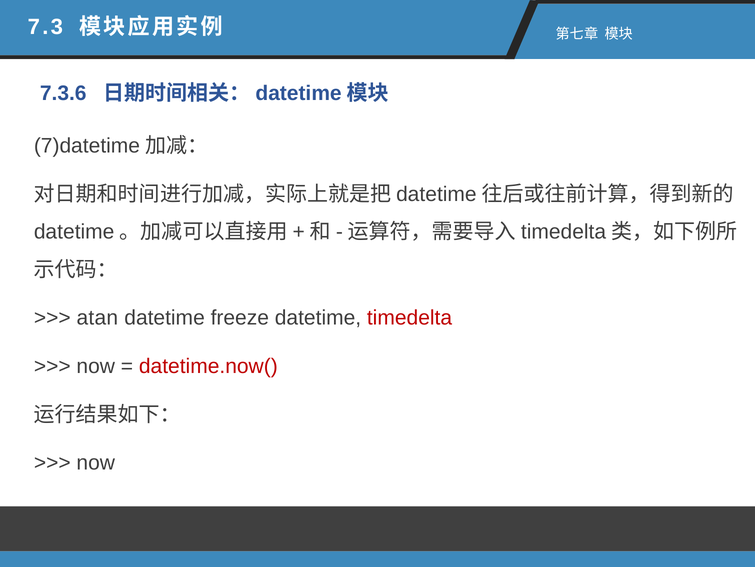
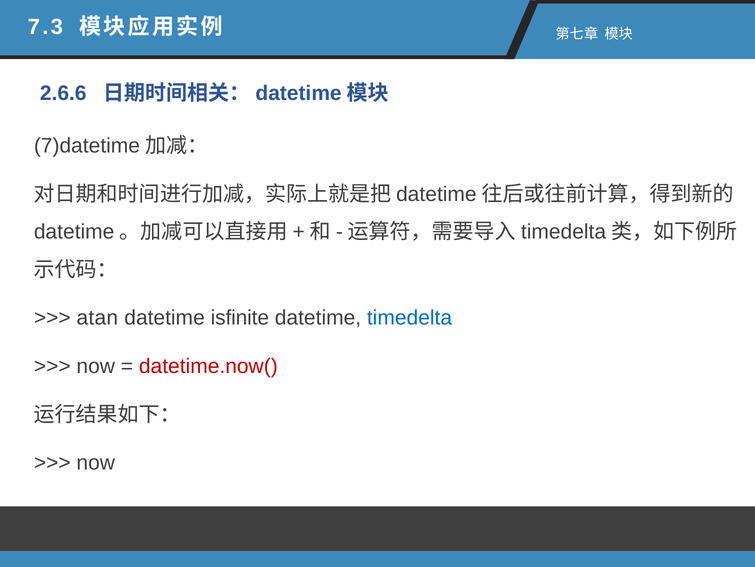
7.3.6: 7.3.6 -> 2.6.6
freeze: freeze -> isfinite
timedelta colour: red -> blue
